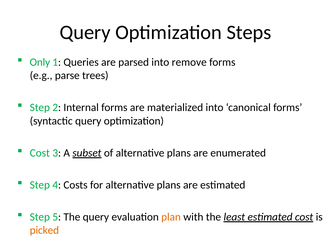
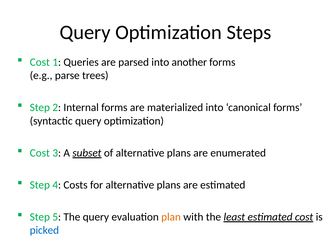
Only at (40, 62): Only -> Cost
remove: remove -> another
picked colour: orange -> blue
